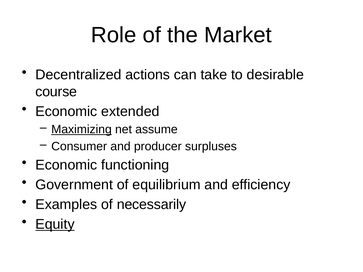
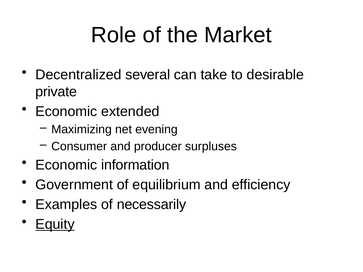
actions: actions -> several
course: course -> private
Maximizing underline: present -> none
assume: assume -> evening
functioning: functioning -> information
